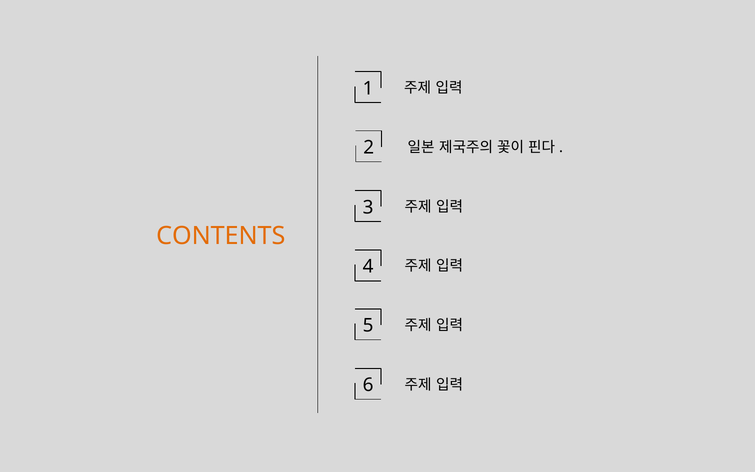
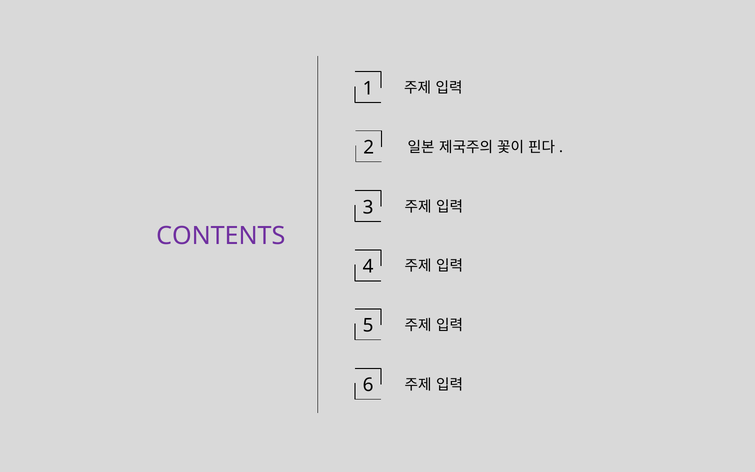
CONTENTS colour: orange -> purple
